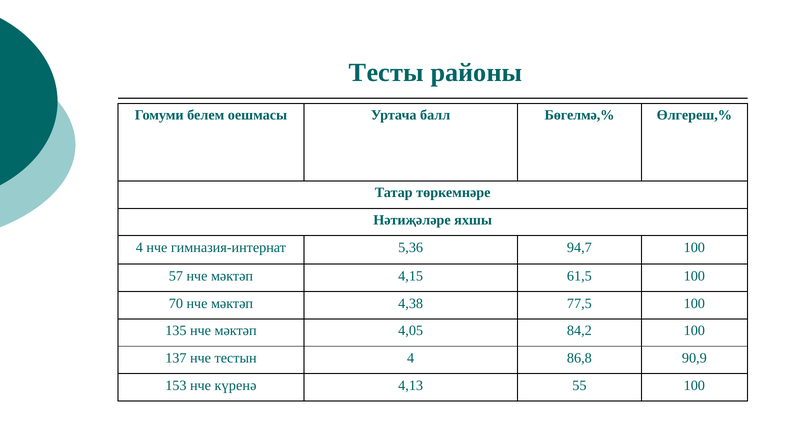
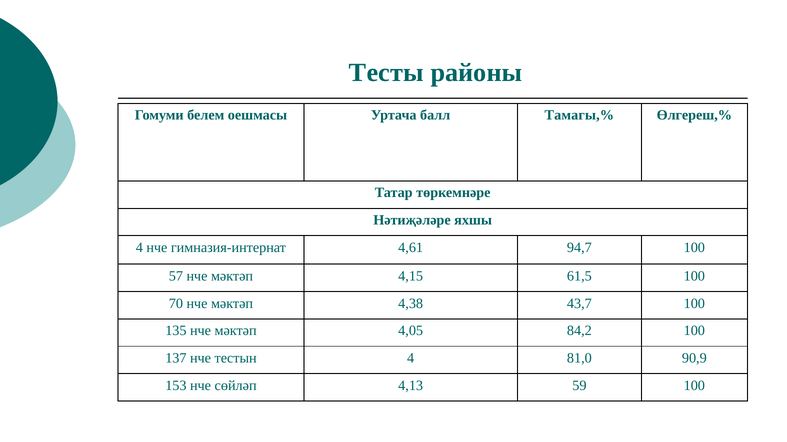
Бөгелмә,%: Бөгелмә,% -> Тамагы,%
5,36: 5,36 -> 4,61
77,5: 77,5 -> 43,7
86,8: 86,8 -> 81,0
күренә: күренә -> сөйләп
55: 55 -> 59
